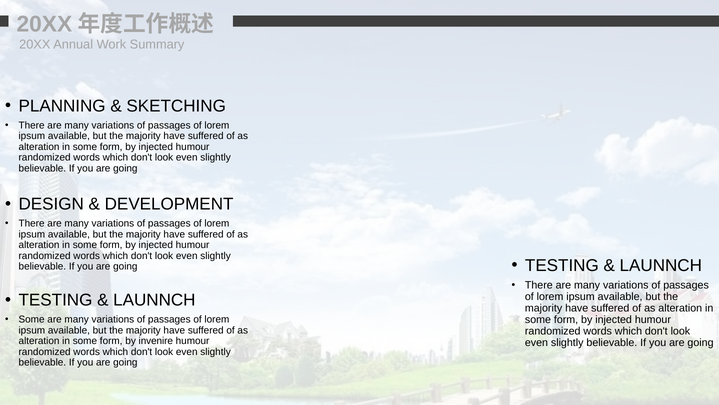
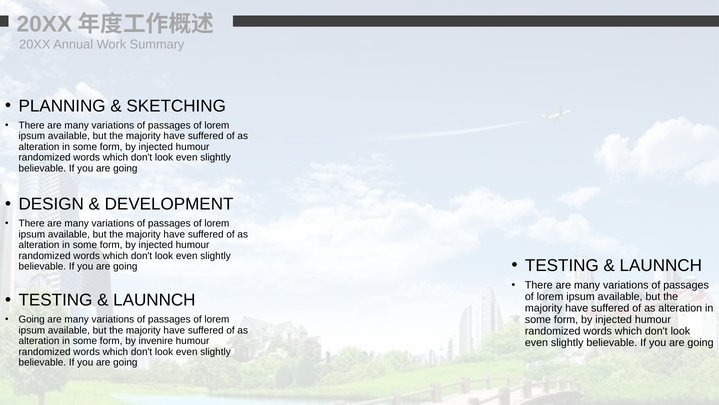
Some at (32, 319): Some -> Going
